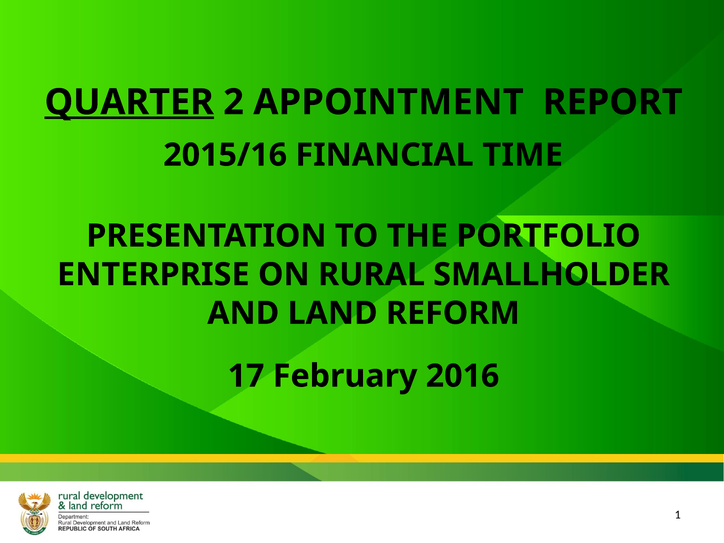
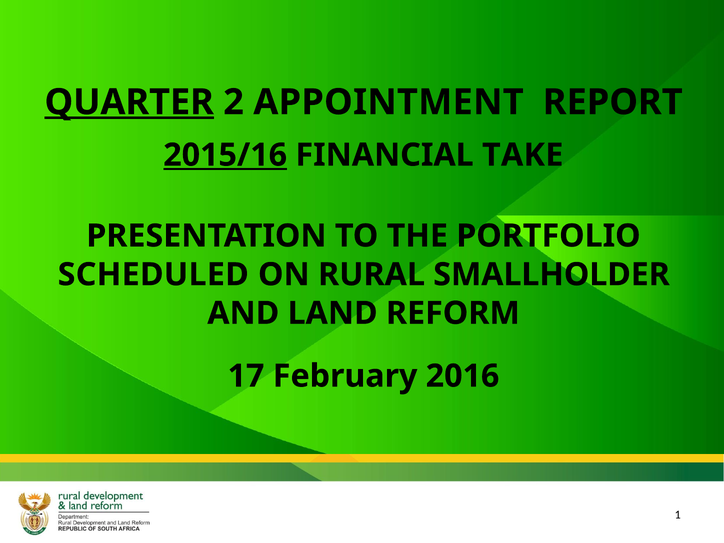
2015/16 underline: none -> present
TIME: TIME -> TAKE
ENTERPRISE: ENTERPRISE -> SCHEDULED
